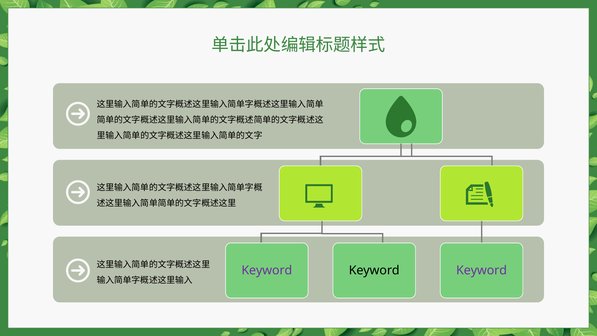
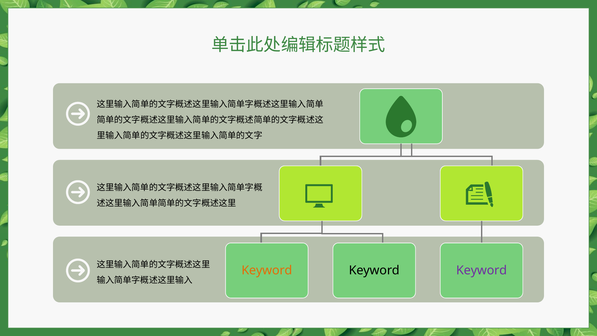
Keyword at (267, 270) colour: purple -> orange
